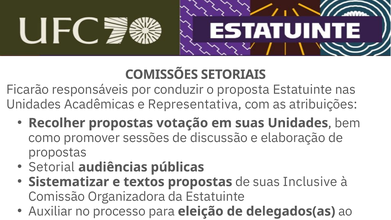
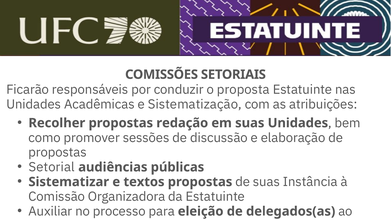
Representativa: Representativa -> Sistematização
votação: votação -> redação
Inclusive: Inclusive -> Instância
